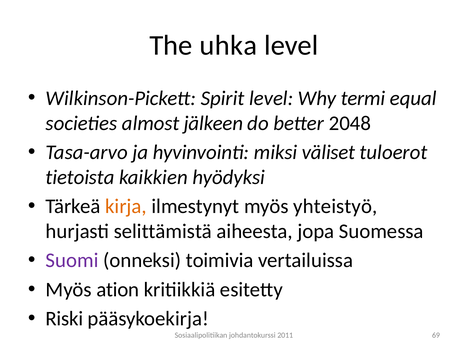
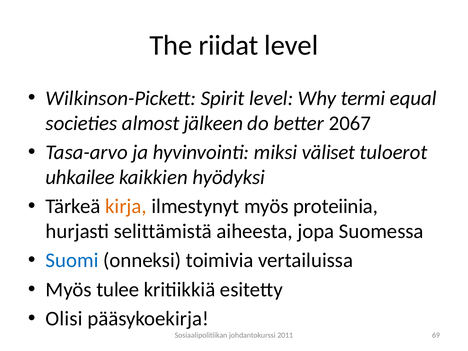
uhka: uhka -> riidat
2048: 2048 -> 2067
tietoista: tietoista -> uhkailee
yhteistyö: yhteistyö -> proteiinia
Suomi colour: purple -> blue
ation: ation -> tulee
Riski: Riski -> Olisi
